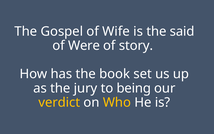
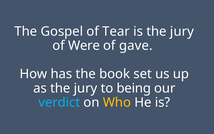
Wife: Wife -> Tear
is the said: said -> jury
story: story -> gave
verdict colour: yellow -> light blue
